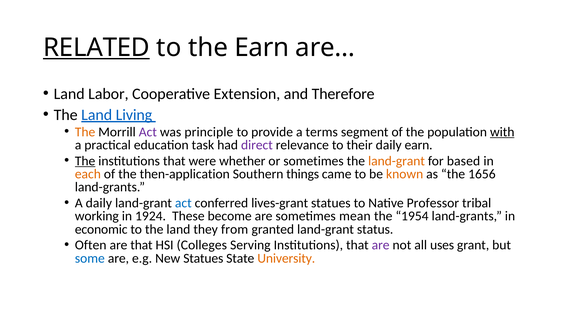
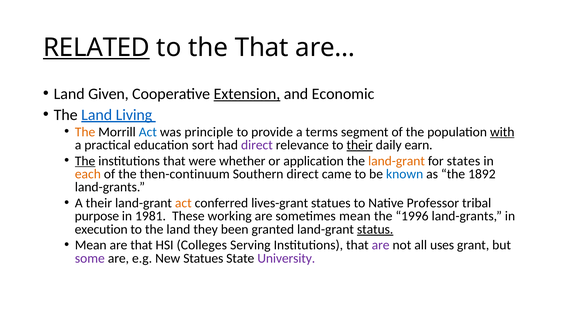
the Earn: Earn -> That
Labor: Labor -> Given
Extension underline: none -> present
Therefore: Therefore -> Economic
Act at (148, 132) colour: purple -> blue
task: task -> sort
their at (360, 145) underline: none -> present
or sometimes: sometimes -> application
based: based -> states
then-application: then-application -> then-continuum
Southern things: things -> direct
known colour: orange -> blue
1656: 1656 -> 1892
A daily: daily -> their
act at (183, 203) colour: blue -> orange
working: working -> purpose
1924: 1924 -> 1981
become: become -> working
1954: 1954 -> 1996
economic: economic -> execution
from: from -> been
status underline: none -> present
Often at (91, 245): Often -> Mean
some colour: blue -> purple
University colour: orange -> purple
